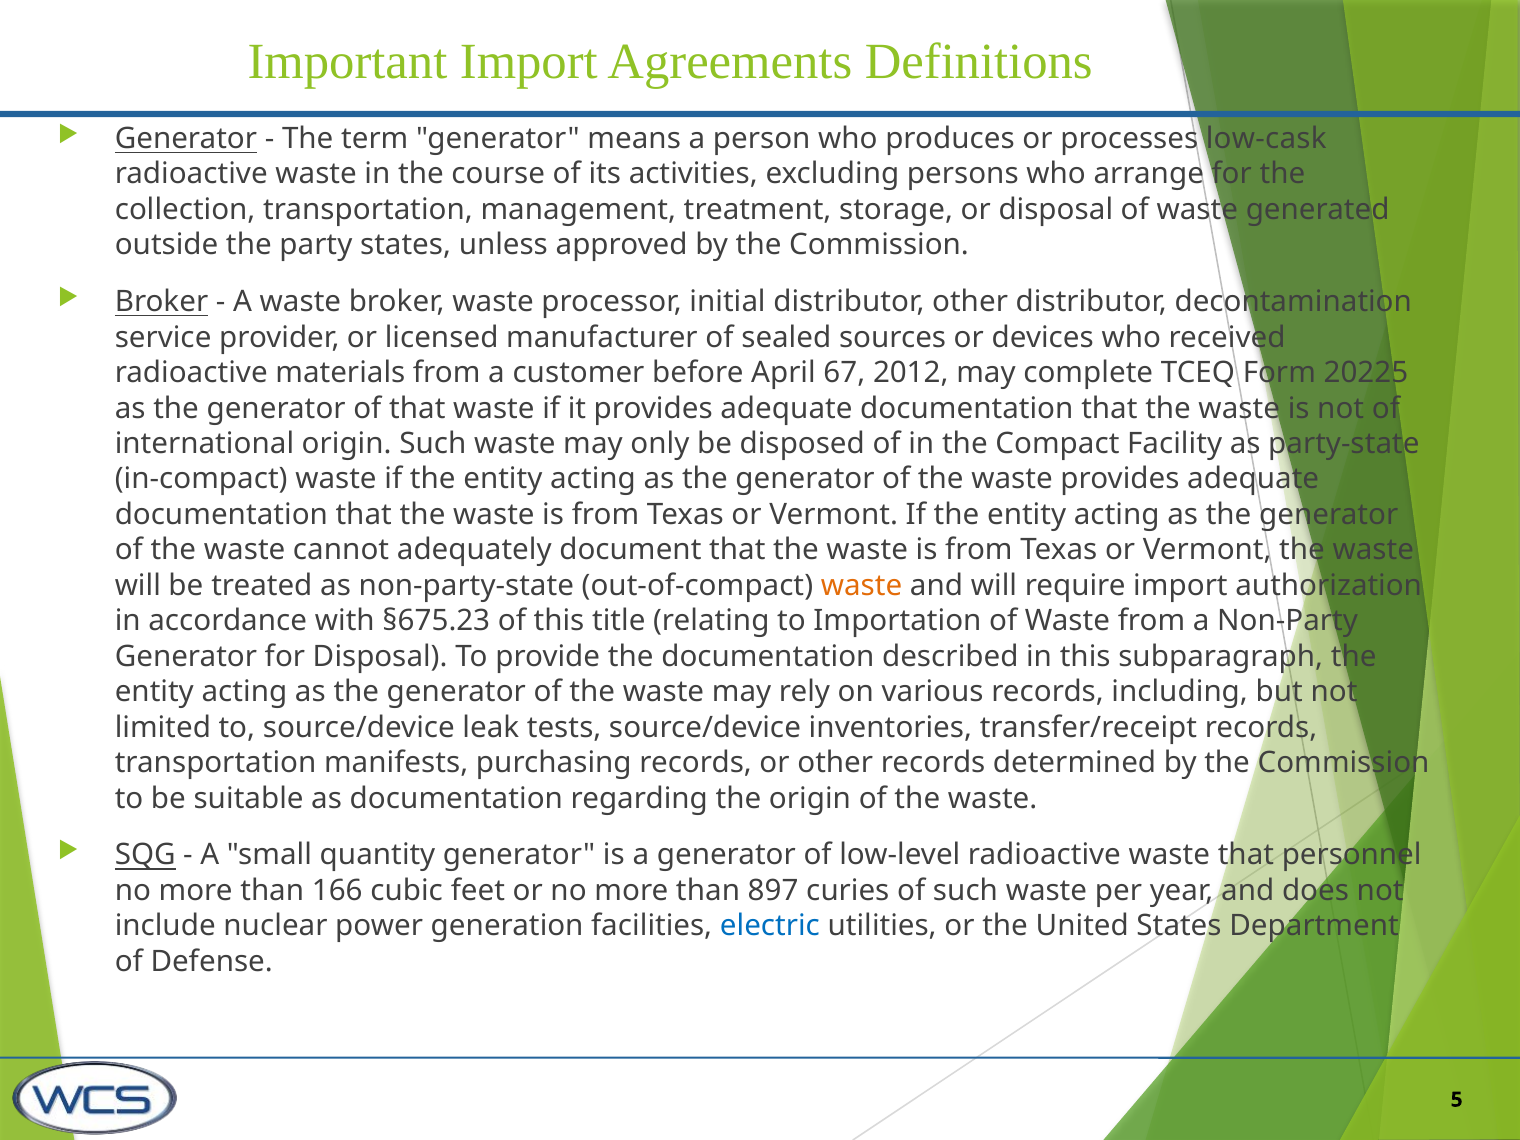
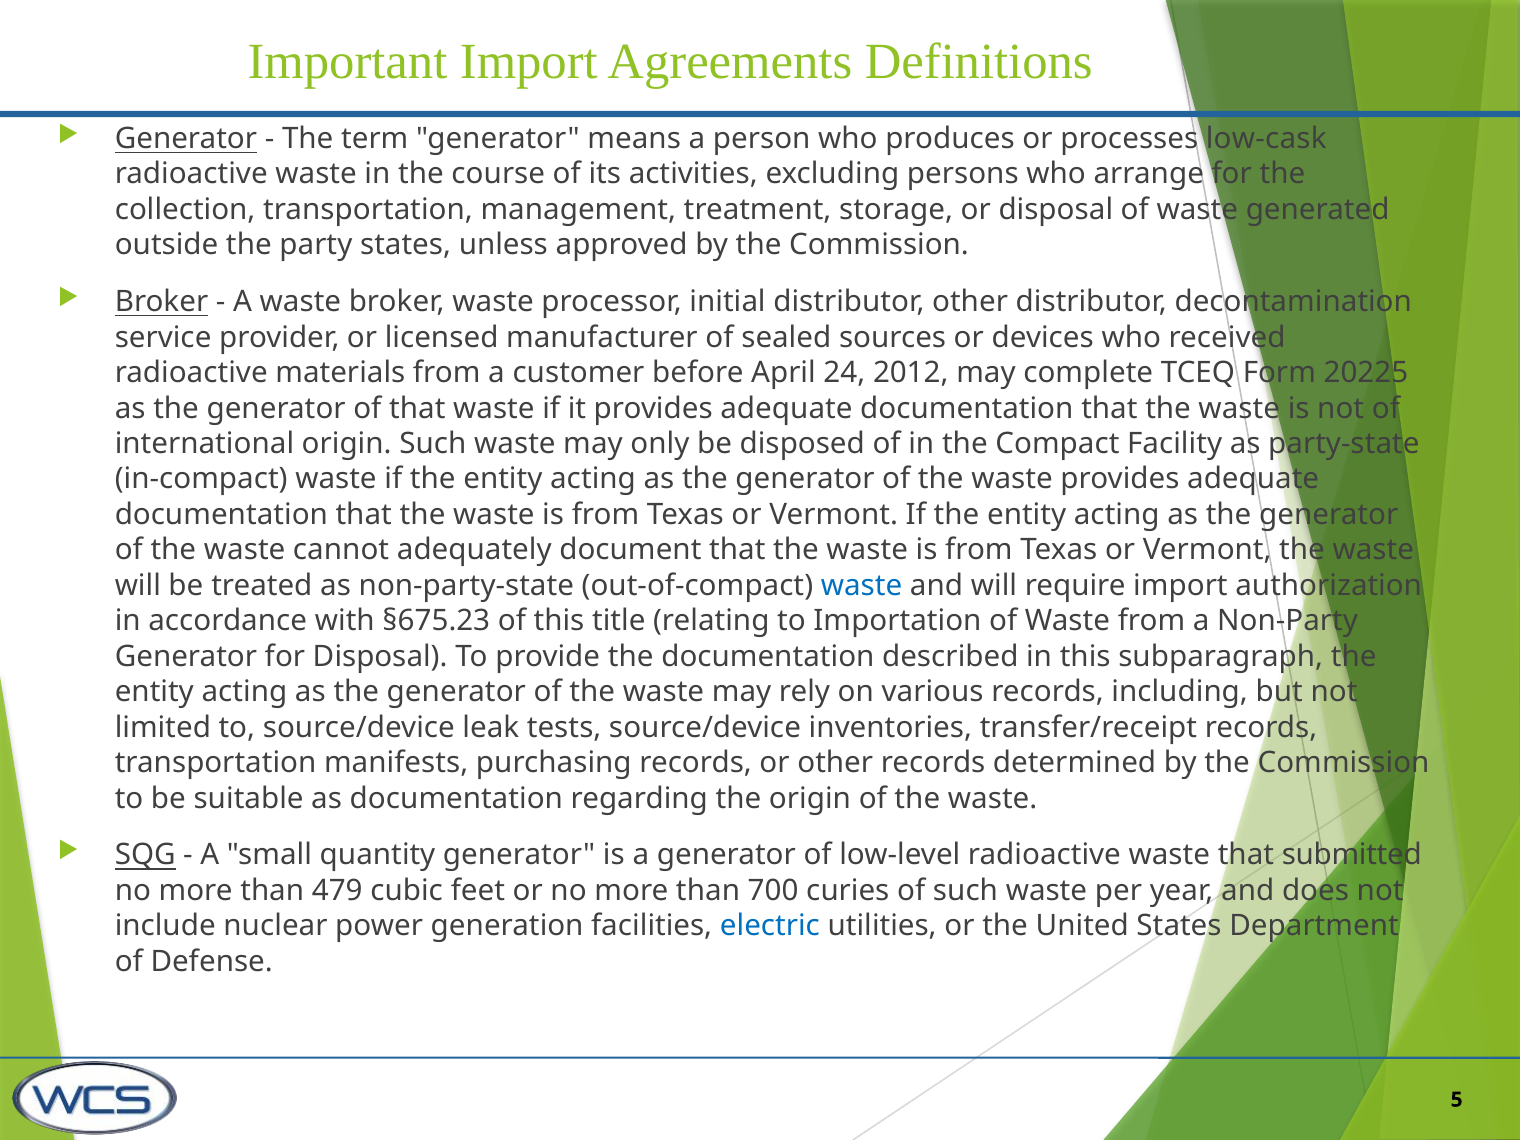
67: 67 -> 24
waste at (862, 586) colour: orange -> blue
personnel: personnel -> submitted
166: 166 -> 479
897: 897 -> 700
